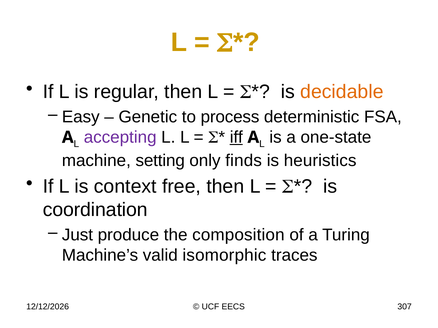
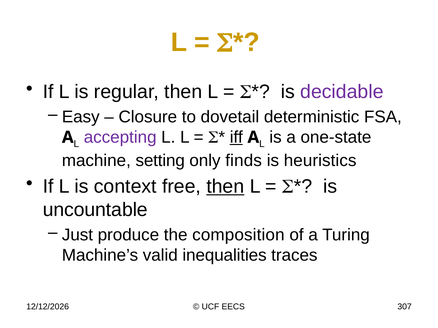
decidable colour: orange -> purple
Genetic: Genetic -> Closure
process: process -> dovetail
then at (225, 187) underline: none -> present
coordination: coordination -> uncountable
isomorphic: isomorphic -> inequalities
